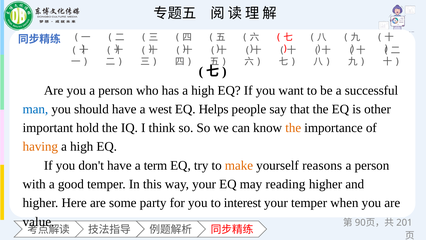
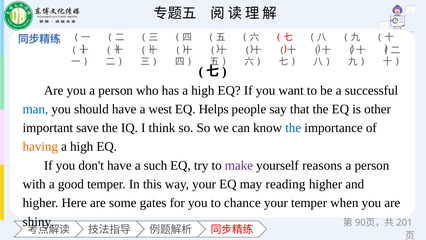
hold: hold -> save
the at (293, 128) colour: orange -> blue
term: term -> such
make colour: orange -> purple
party: party -> gates
interest: interest -> chance
value: value -> shiny
